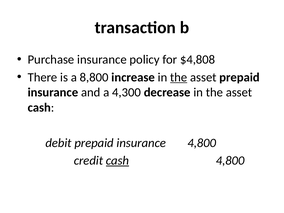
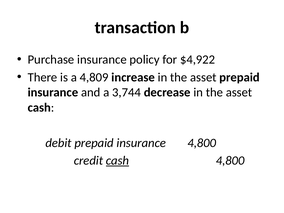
$4,808: $4,808 -> $4,922
8,800: 8,800 -> 4,809
the at (179, 77) underline: present -> none
4,300: 4,300 -> 3,744
